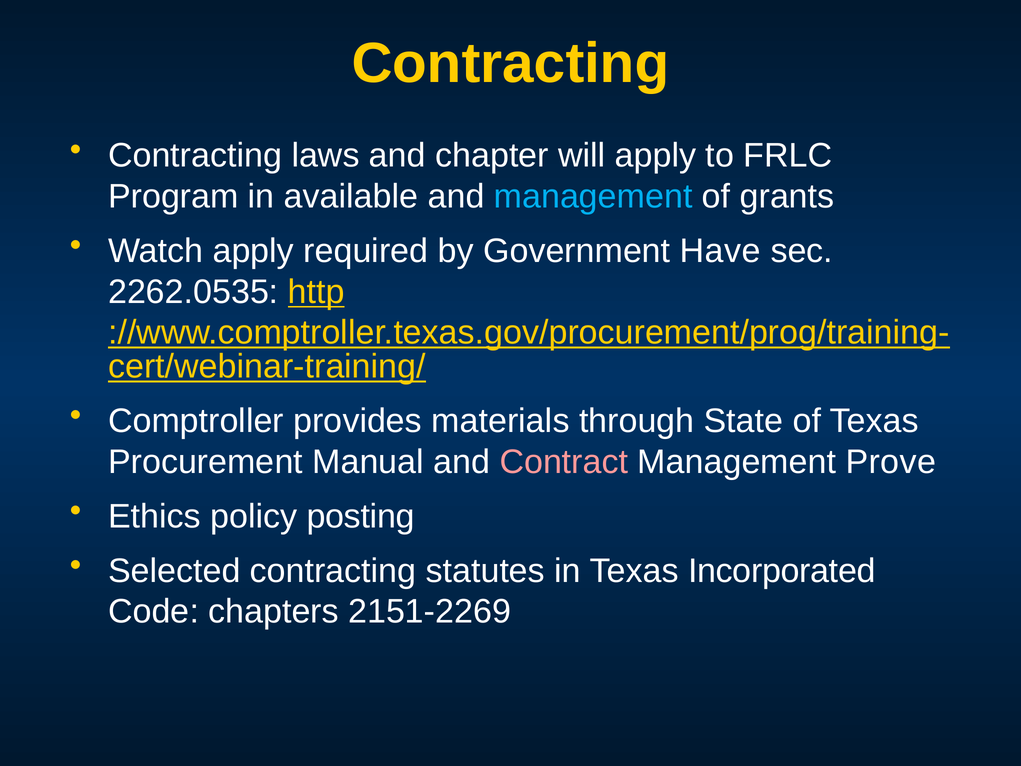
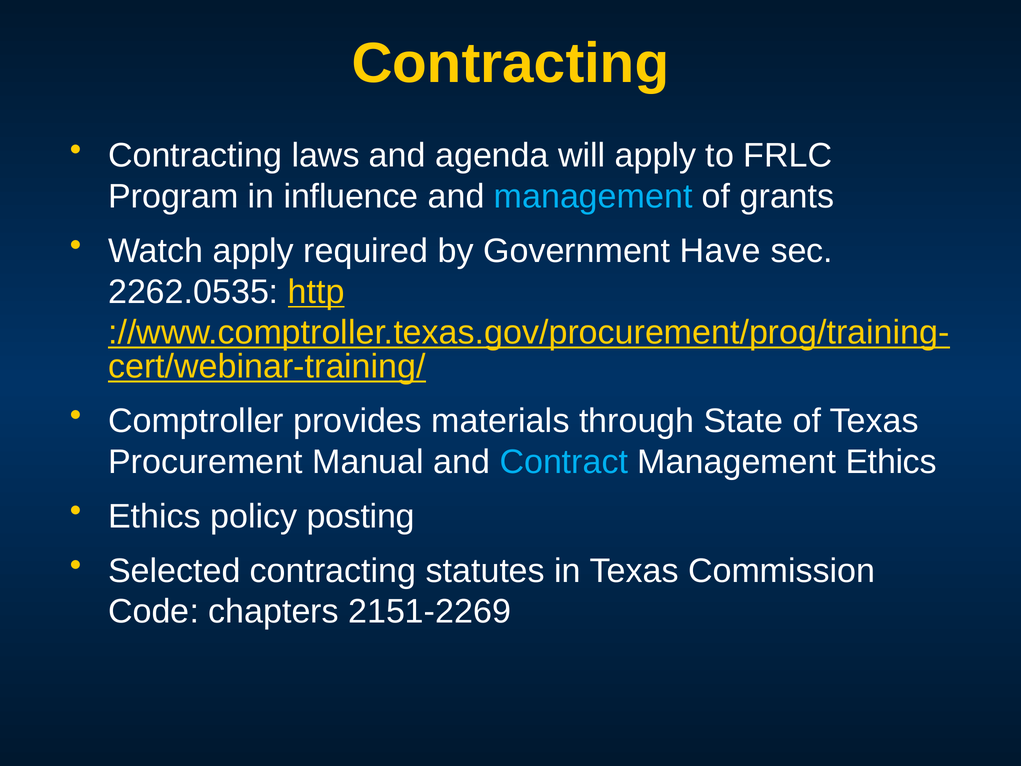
chapter: chapter -> agenda
available: available -> influence
Contract colour: pink -> light blue
Management Prove: Prove -> Ethics
Incorporated: Incorporated -> Commission
